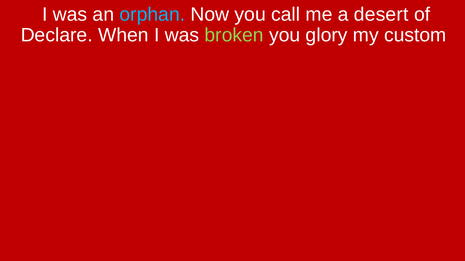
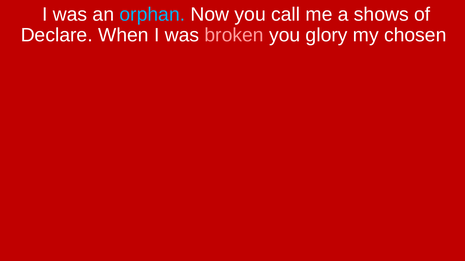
desert: desert -> shows
broken colour: light green -> pink
custom: custom -> chosen
